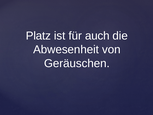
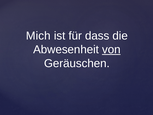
Platz: Platz -> Mich
auch: auch -> dass
von underline: none -> present
